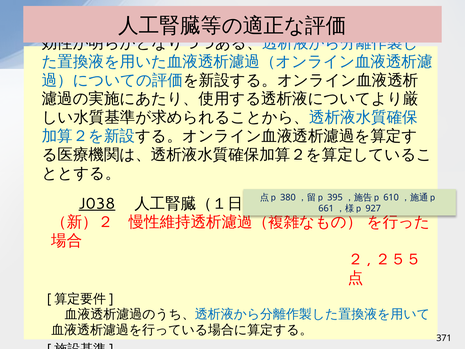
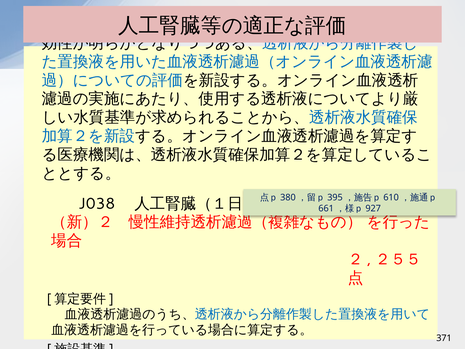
J038 underline: present -> none
